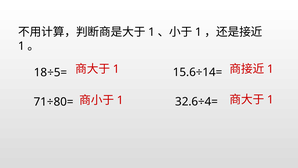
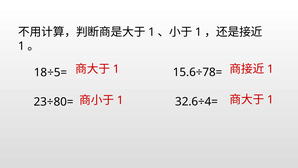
15.6÷14=: 15.6÷14= -> 15.6÷78=
71÷80=: 71÷80= -> 23÷80=
